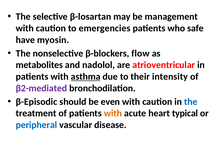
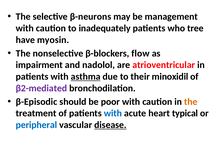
β-losartan: β-losartan -> β-neurons
emergencies: emergencies -> inadequately
safe: safe -> tree
metabolites: metabolites -> impairment
intensity: intensity -> minoxidil
even: even -> poor
the at (191, 102) colour: blue -> orange
with at (113, 113) colour: orange -> blue
disease underline: none -> present
